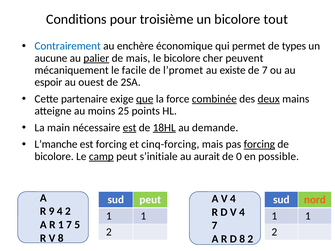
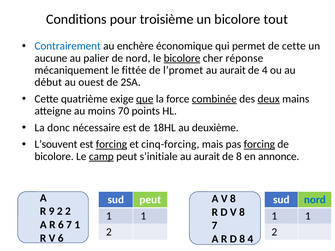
de types: types -> cette
palier underline: present -> none
de mais: mais -> nord
bicolore at (182, 58) underline: none -> present
peuvent: peuvent -> réponse
facile: facile -> fittée
existe at (233, 70): existe -> aurait
de 7: 7 -> 4
espoir: espoir -> début
partenaire: partenaire -> quatrième
25: 25 -> 70
main: main -> donc
est at (130, 128) underline: present -> none
18HL underline: present -> none
demande: demande -> deuxième
L’manche: L’manche -> L’souvent
forcing at (111, 144) underline: none -> present
de 0: 0 -> 8
possible: possible -> annonce
4 at (233, 199): 4 -> 8
nord at (315, 200) colour: orange -> blue
9 4: 4 -> 2
D V 4: 4 -> 8
R 1: 1 -> 6
5: 5 -> 1
V 8: 8 -> 6
8 2: 2 -> 4
